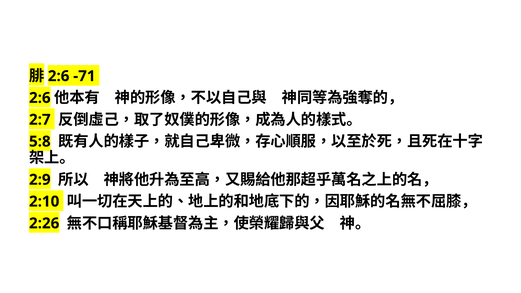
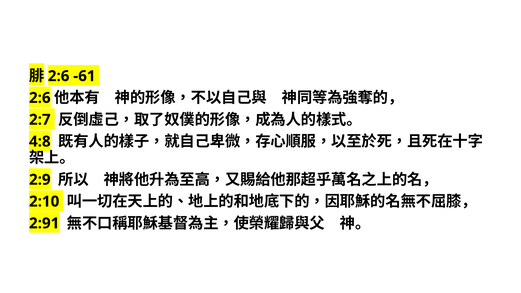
-71: -71 -> -61
5:8: 5:8 -> 4:8
2:26: 2:26 -> 2:91
